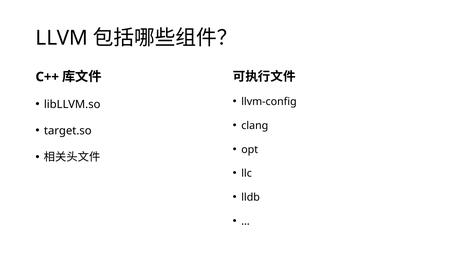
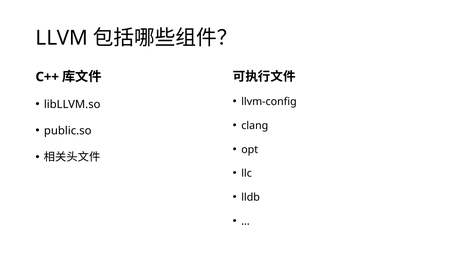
target.so: target.so -> public.so
